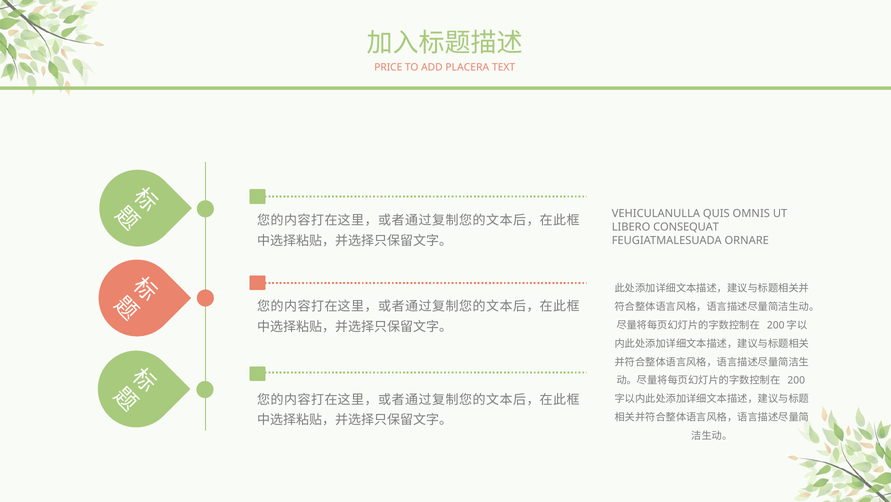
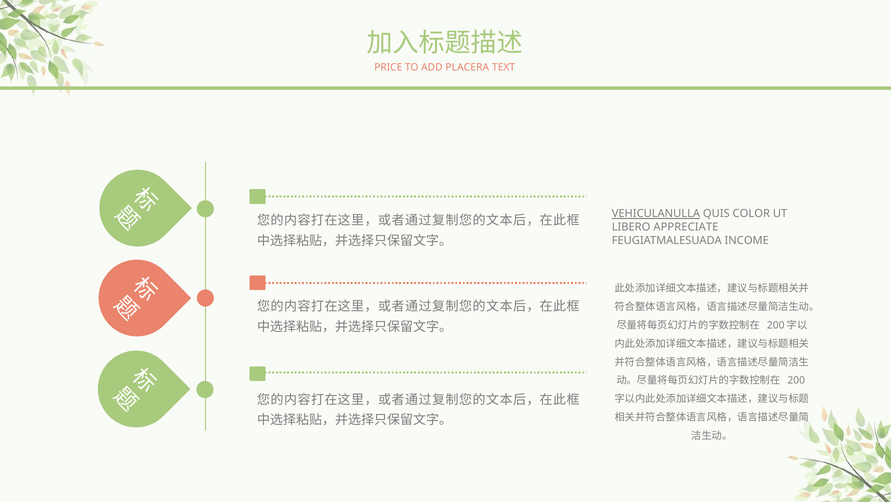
VEHICULANULLA underline: none -> present
OMNIS: OMNIS -> COLOR
CONSEQUAT: CONSEQUAT -> APPRECIATE
ORNARE: ORNARE -> INCOME
